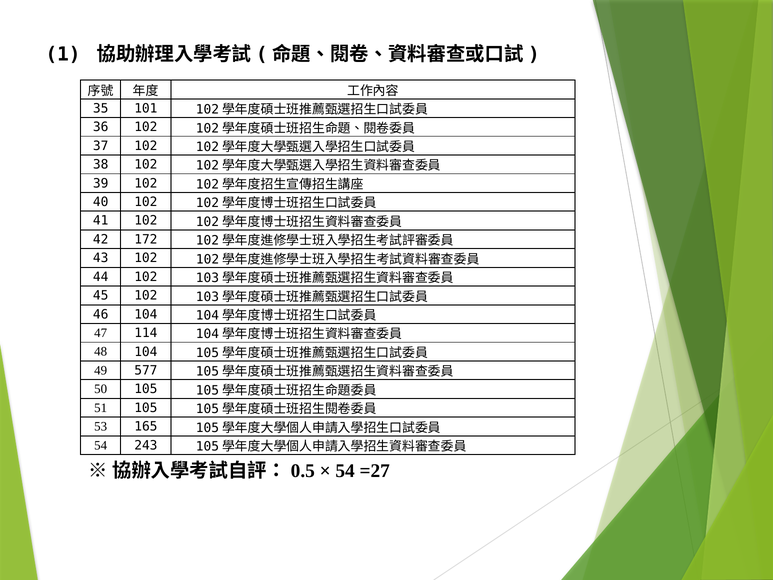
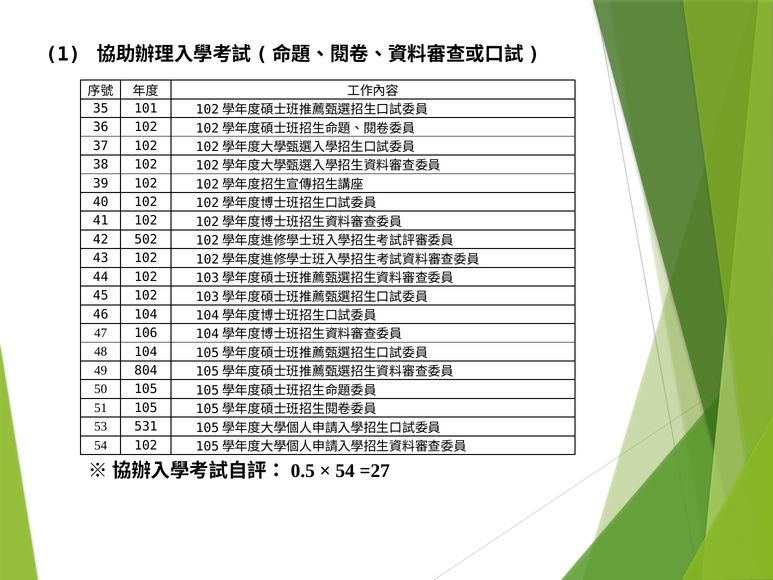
172: 172 -> 502
114: 114 -> 106
577: 577 -> 804
165: 165 -> 531
54 243: 243 -> 102
